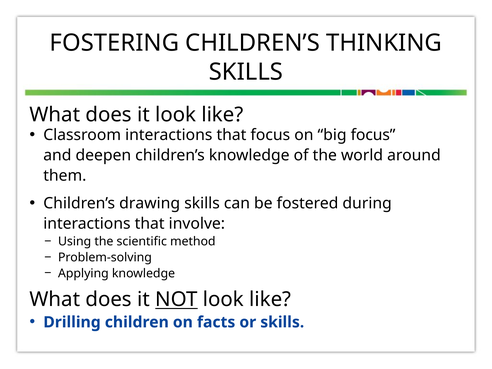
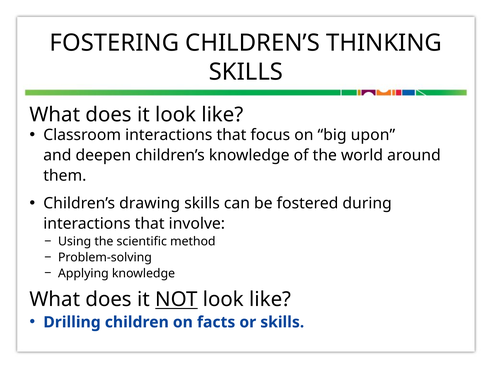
big focus: focus -> upon
